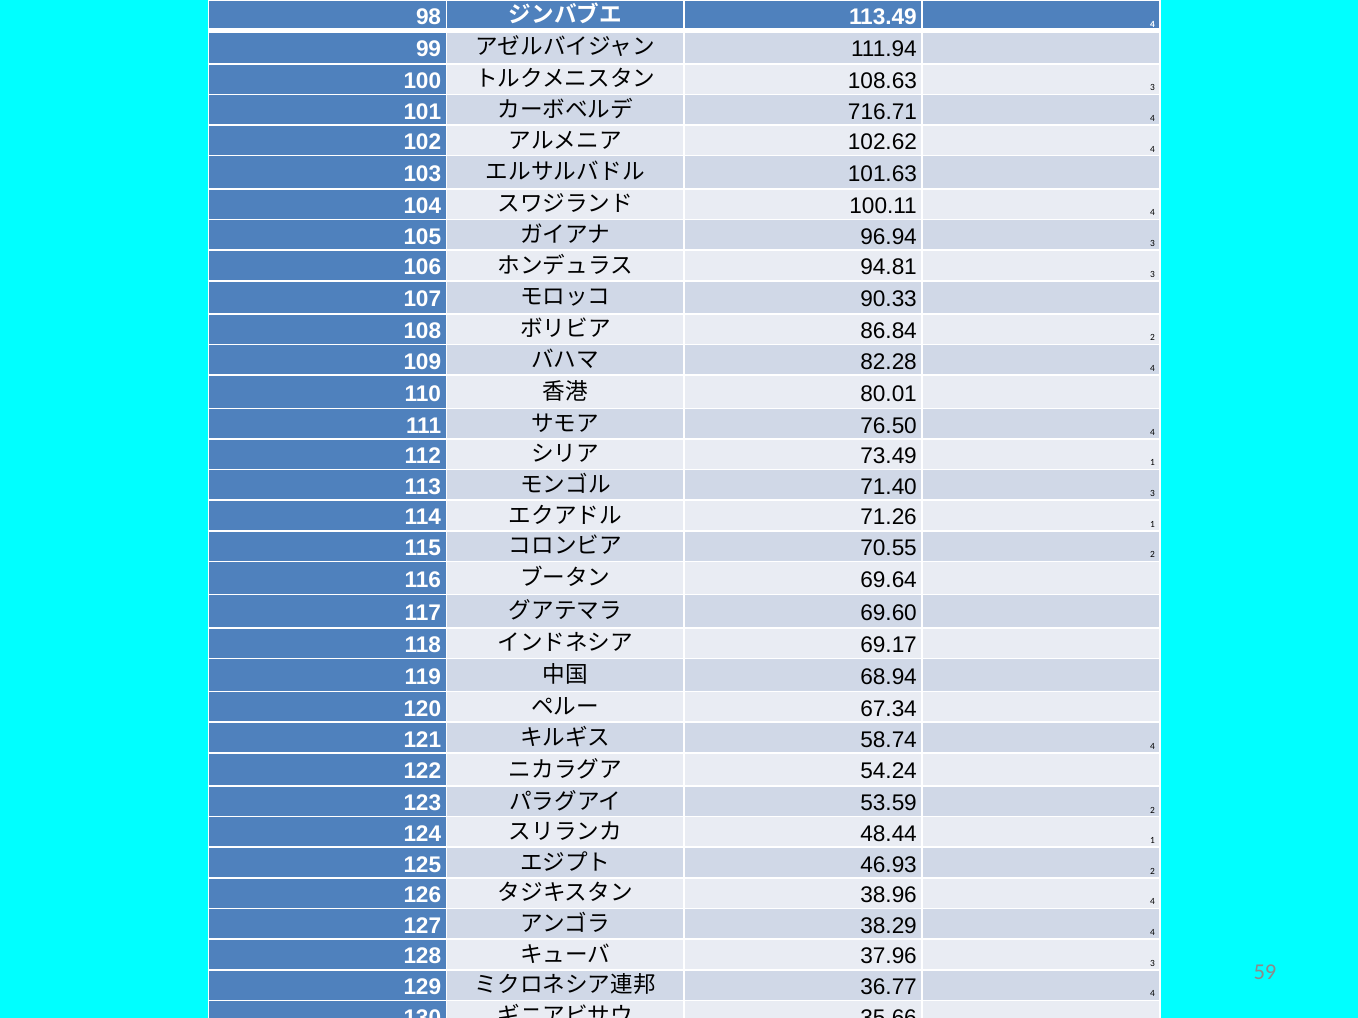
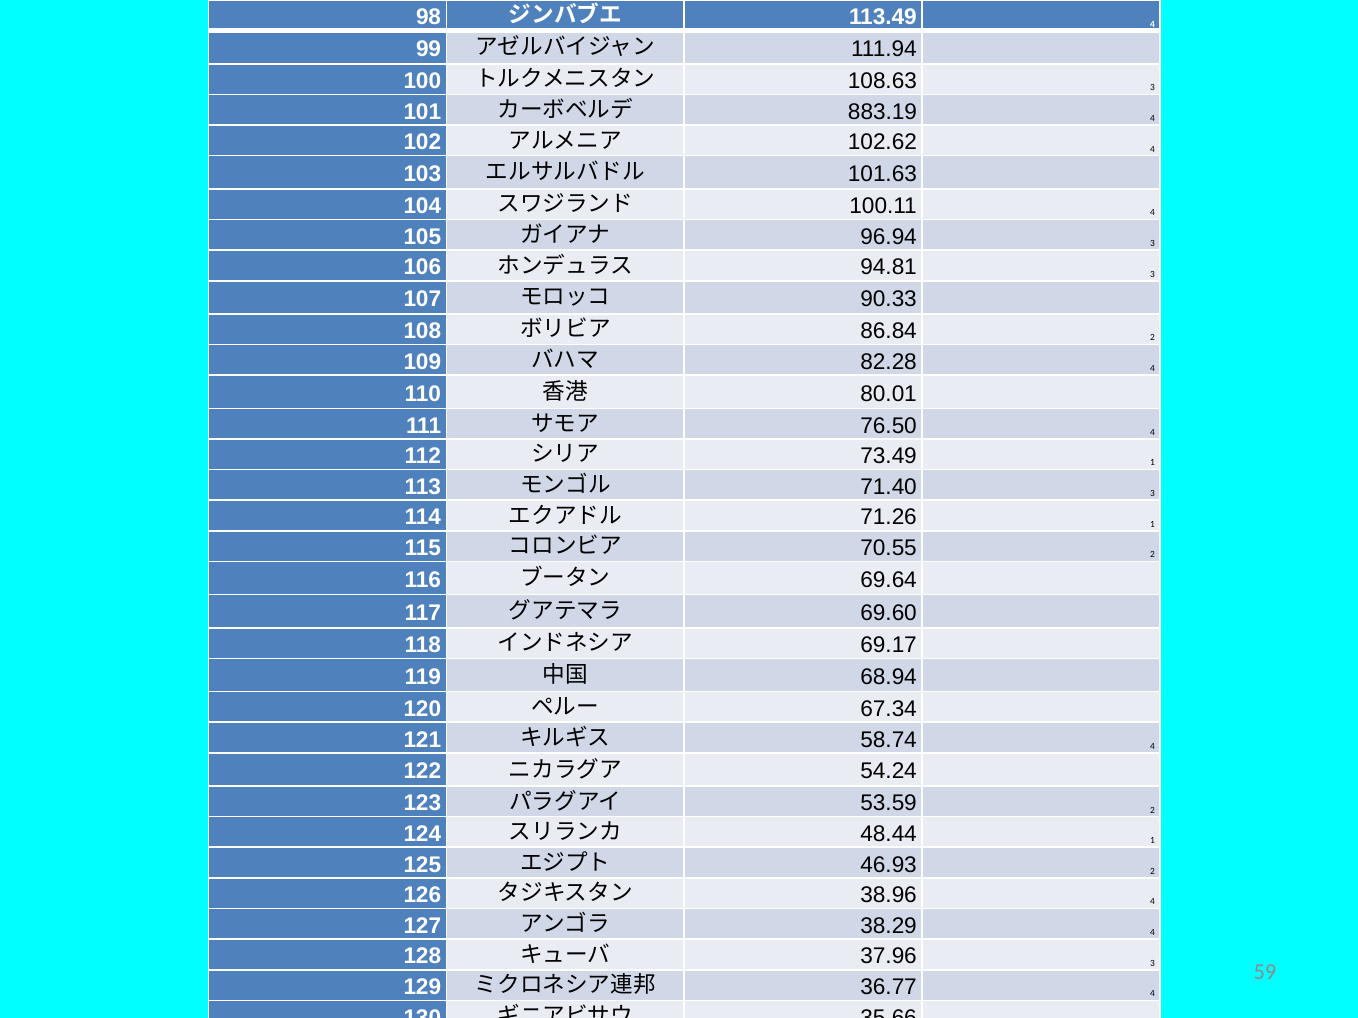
716.71: 716.71 -> 883.19
